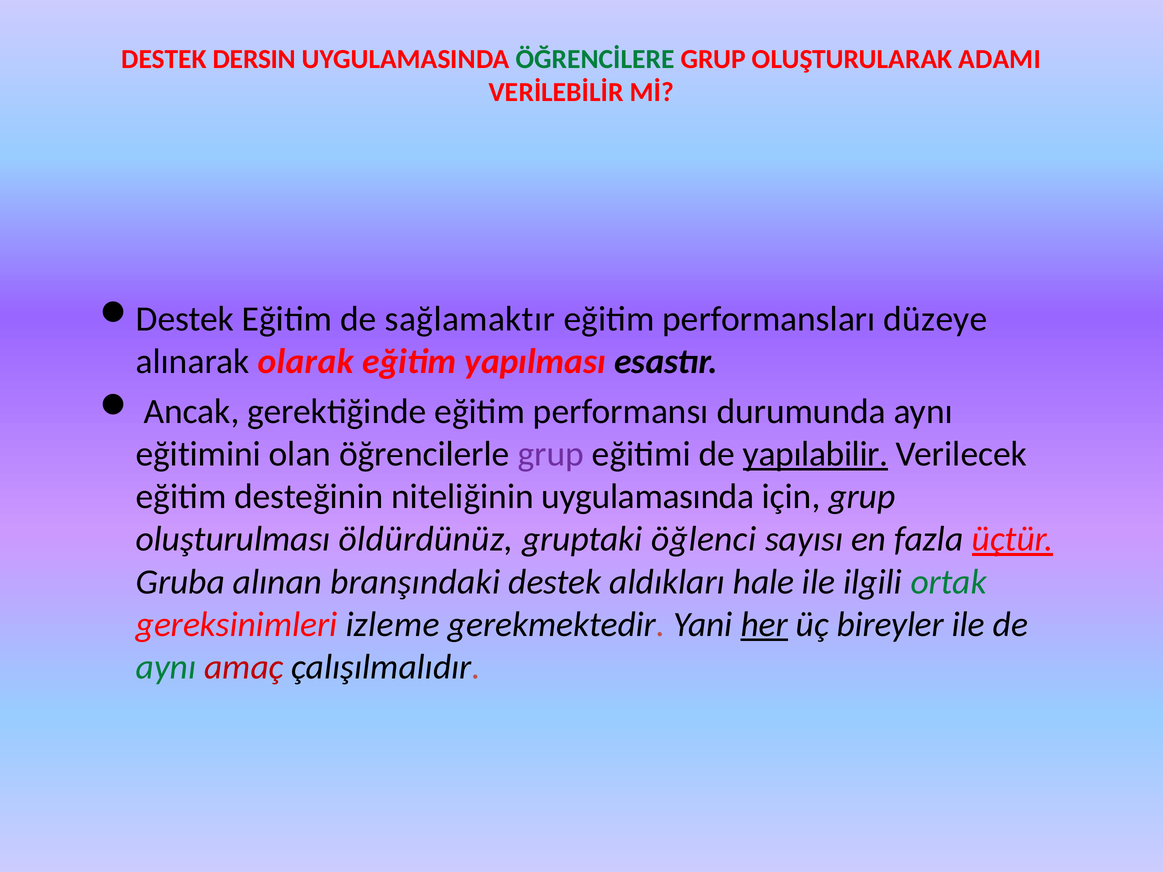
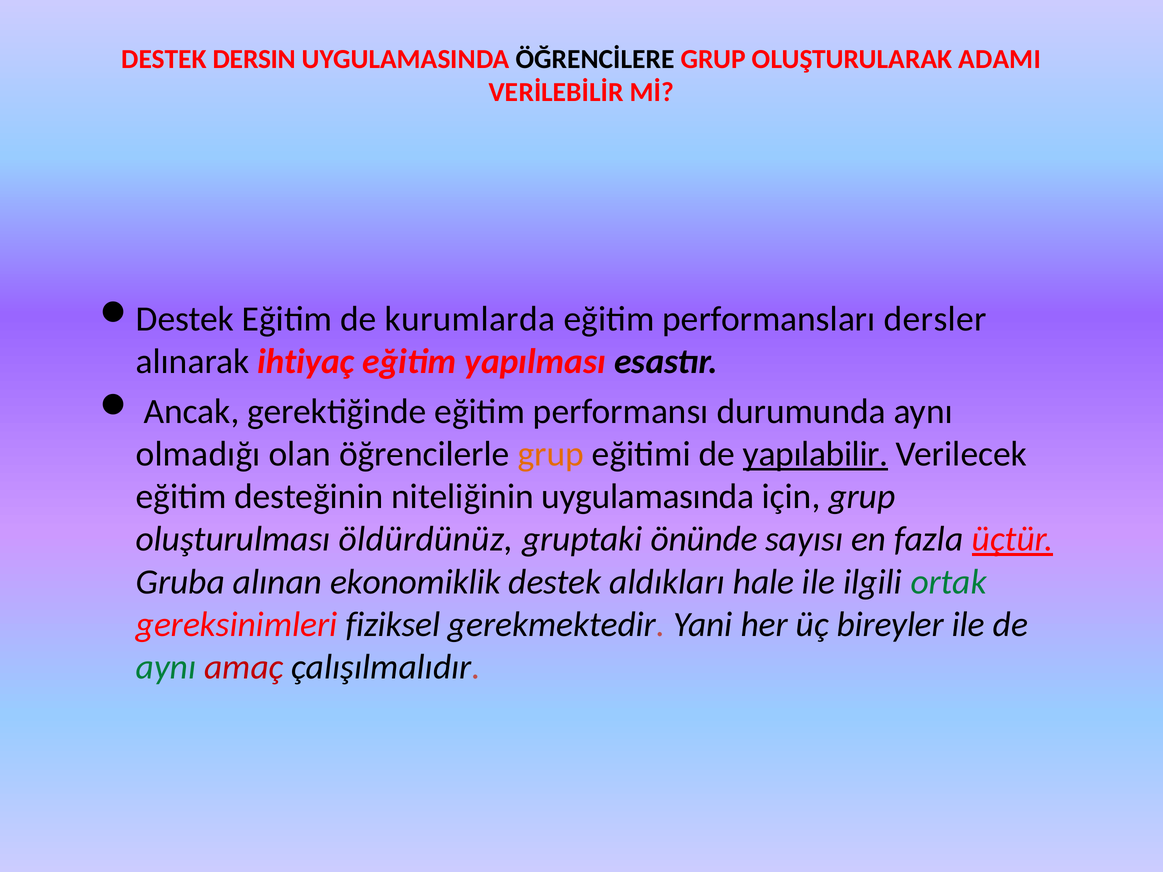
ÖĞRENCİLERE colour: green -> black
sağlamaktır: sağlamaktır -> kurumlarda
düzeye: düzeye -> dersler
olarak: olarak -> ihtiyaç
eğitimini: eğitimini -> olmadığı
grup at (551, 454) colour: purple -> orange
öğlenci: öğlenci -> önünde
branşındaki: branşındaki -> ekonomiklik
izleme: izleme -> fiziksel
her underline: present -> none
